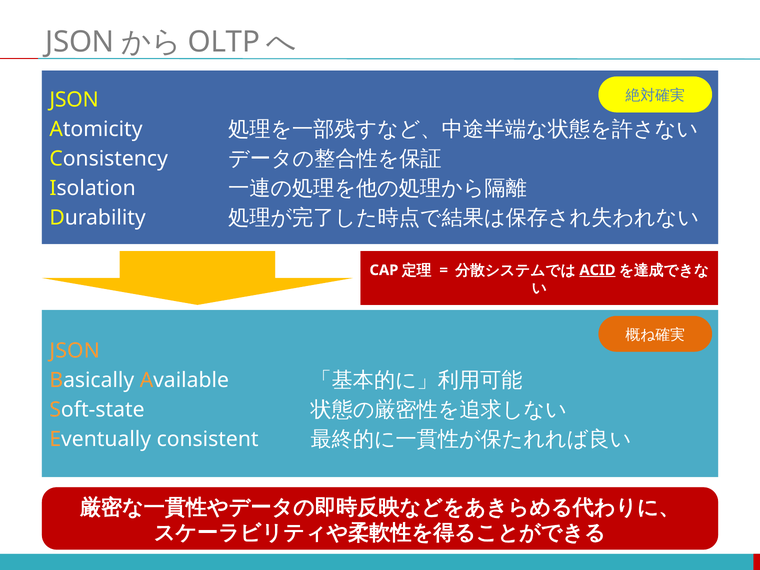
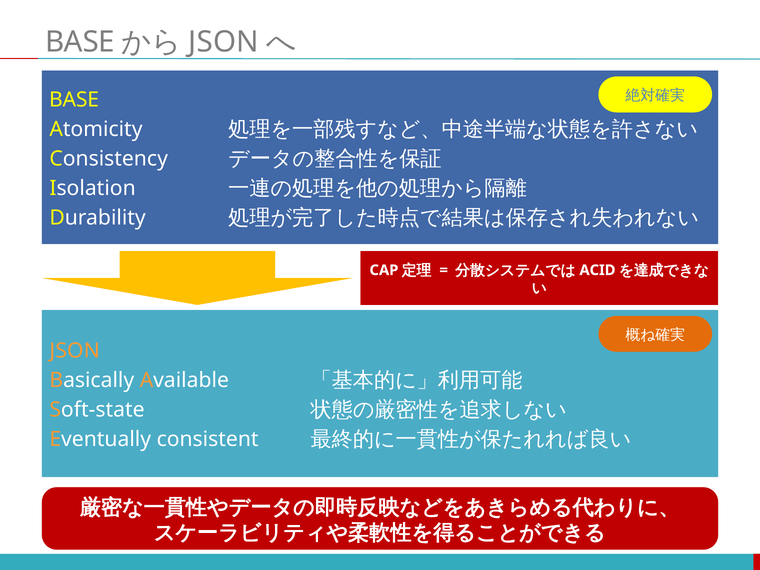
JSON at (80, 42): JSON -> BASE
OLTP at (224, 42): OLTP -> JSON
JSON at (74, 100): JSON -> BASE
ACID underline: present -> none
